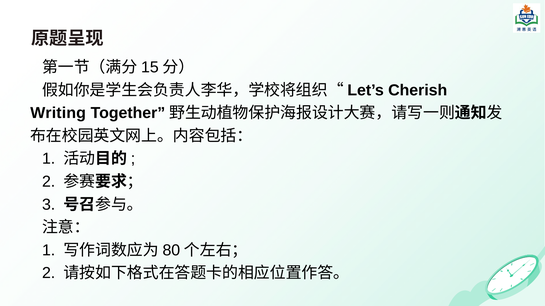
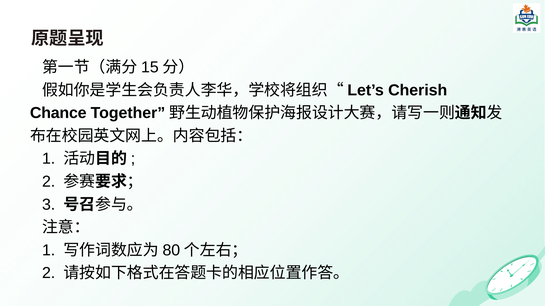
Writing: Writing -> Chance
